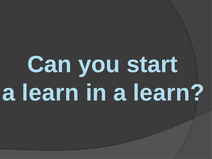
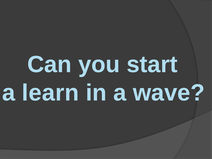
in a learn: learn -> wave
